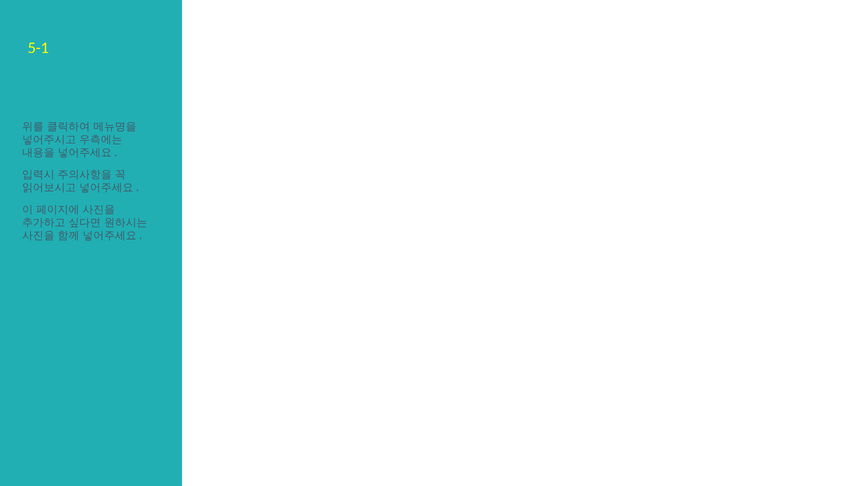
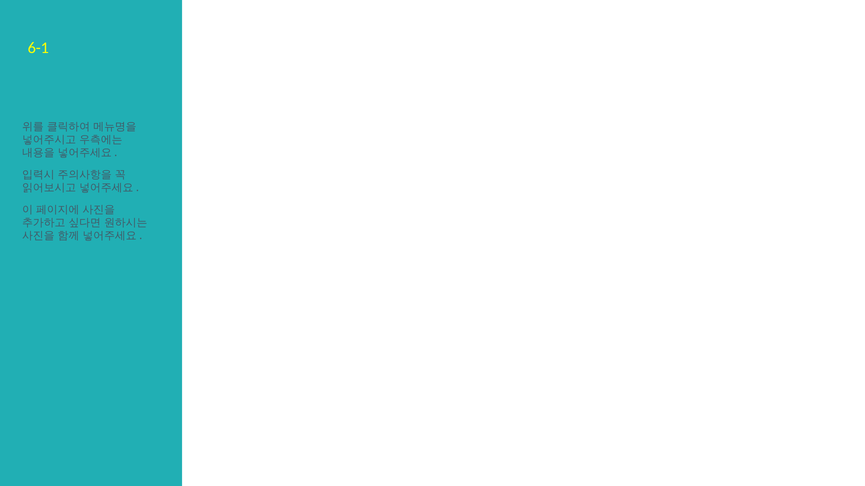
5-1: 5-1 -> 6-1
